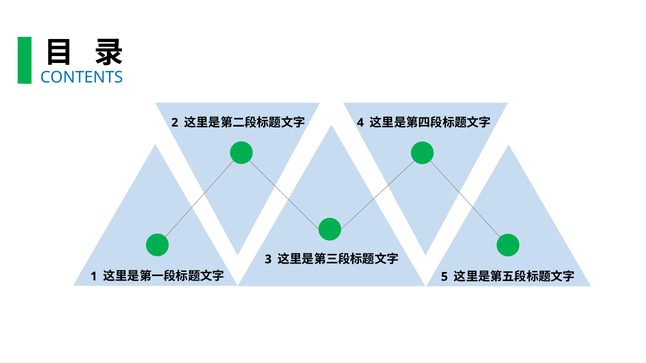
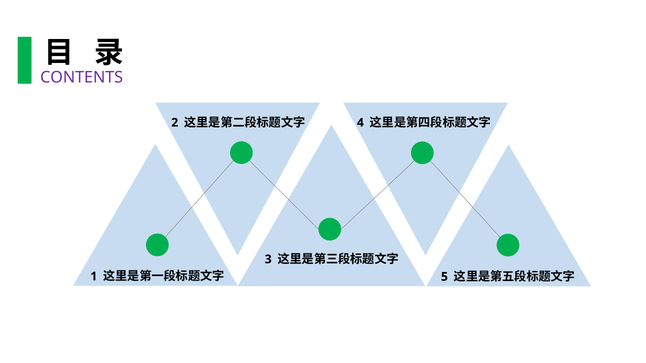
CONTENTS colour: blue -> purple
